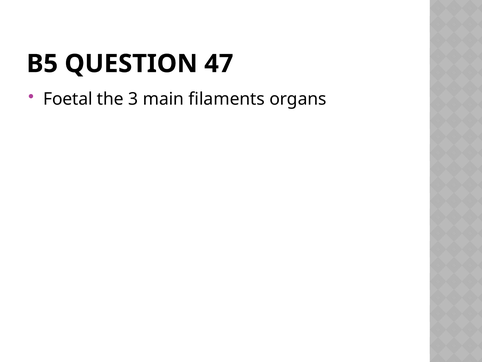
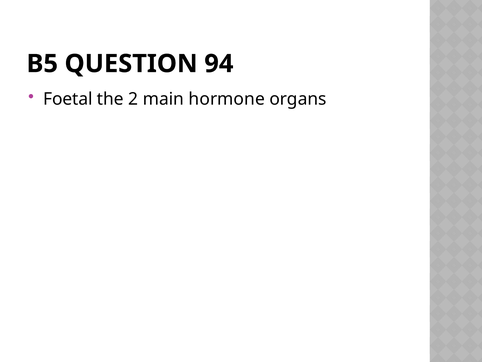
47: 47 -> 94
3: 3 -> 2
filaments: filaments -> hormone
